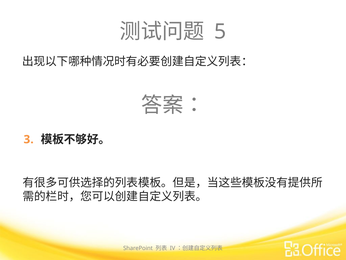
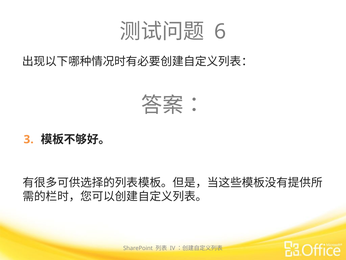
5: 5 -> 6
